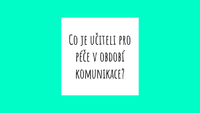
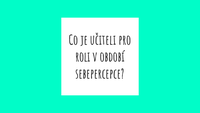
péče: péče -> roli
komunikace: komunikace -> sebepercepce
